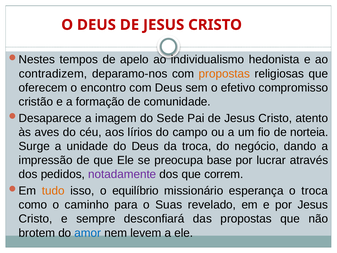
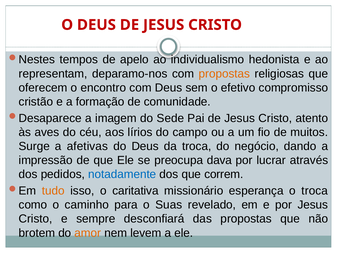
contradizem: contradizem -> representam
norteia: norteia -> muitos
unidade: unidade -> afetivas
base: base -> dava
notadamente colour: purple -> blue
equilíbrio: equilíbrio -> caritativa
amor colour: blue -> orange
